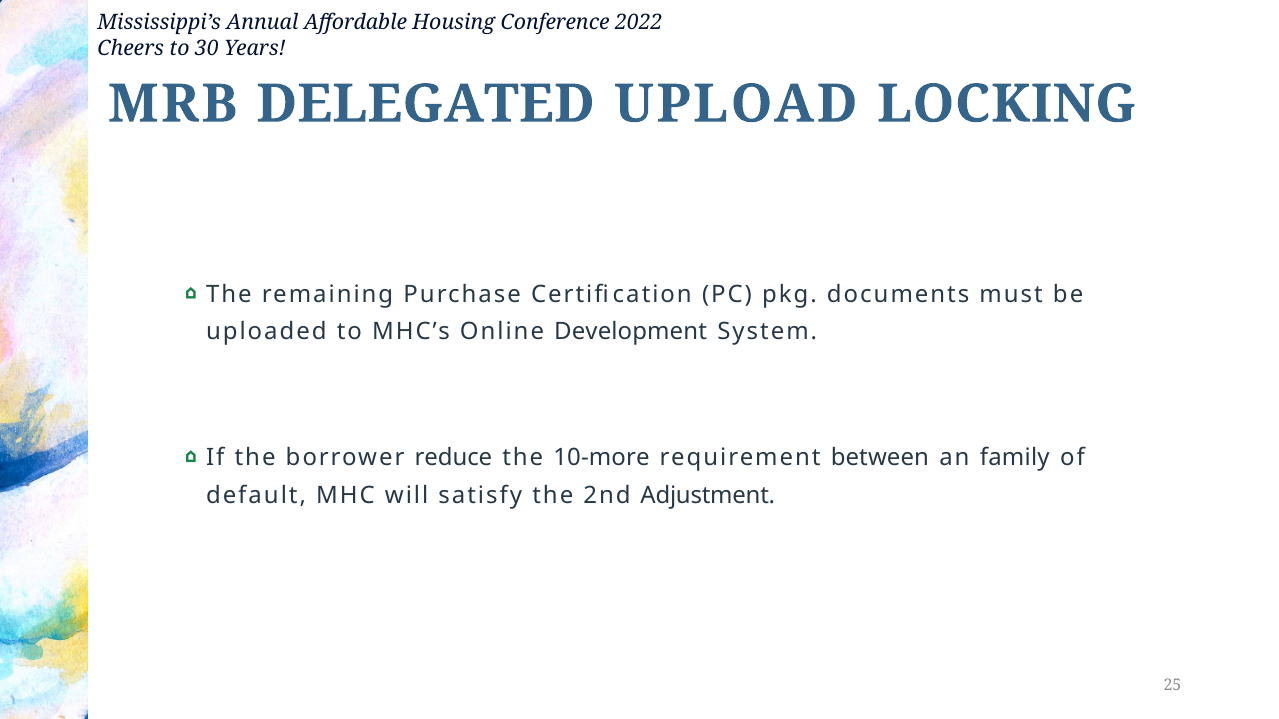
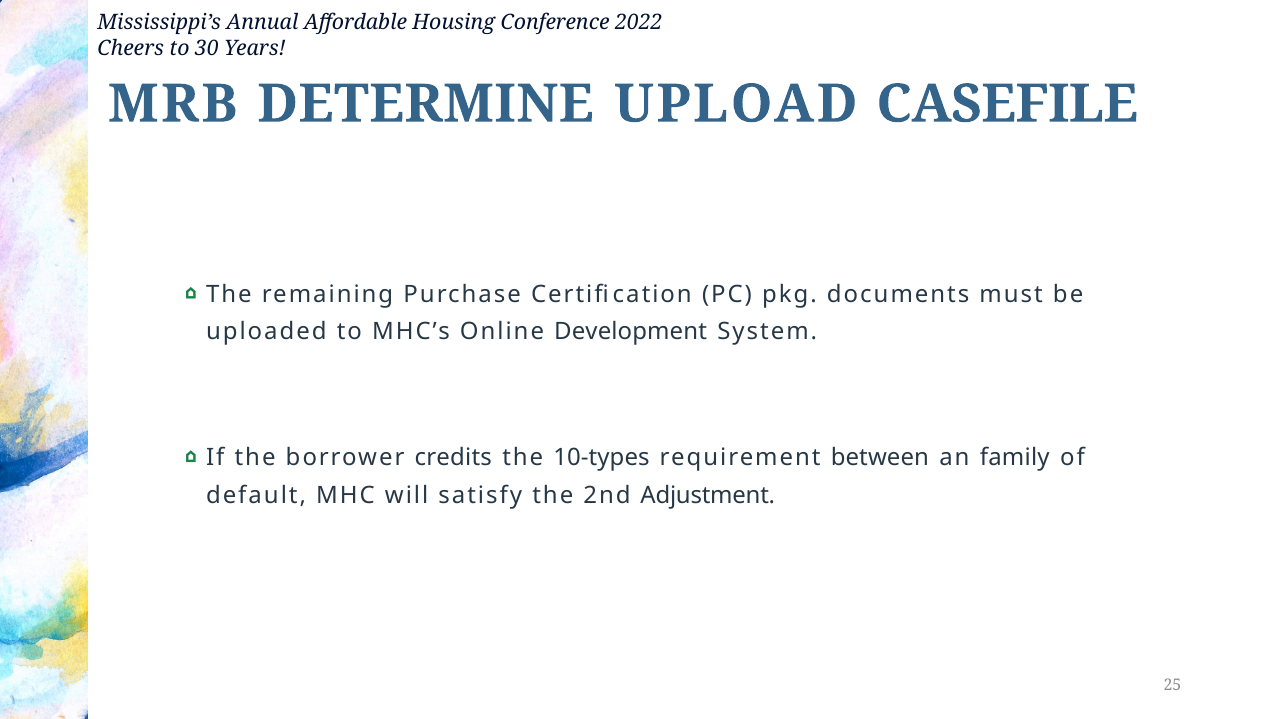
DELEGATED: DELEGATED -> DETERMINE
LOCKING: LOCKING -> CASEFILE
reduce: reduce -> credits
10-more: 10-more -> 10-types
